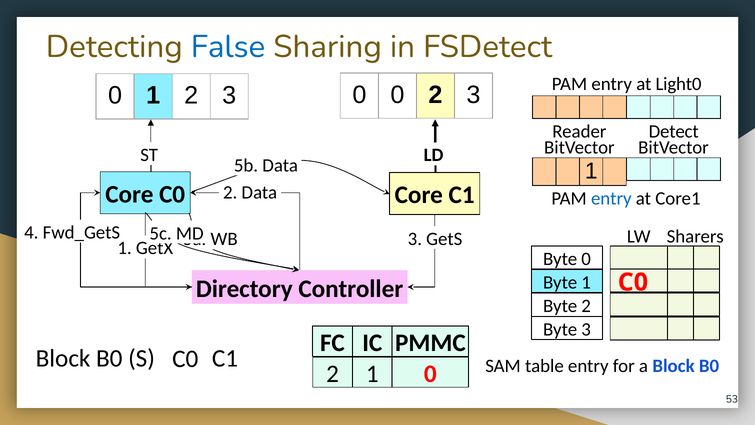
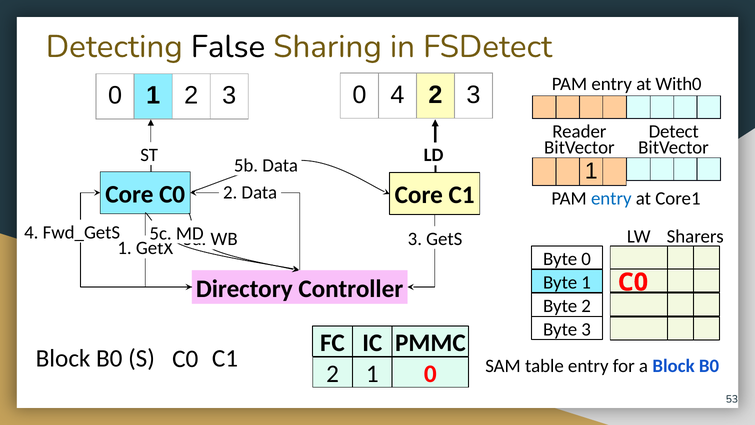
False colour: blue -> black
Light0: Light0 -> With0
0 0: 0 -> 4
